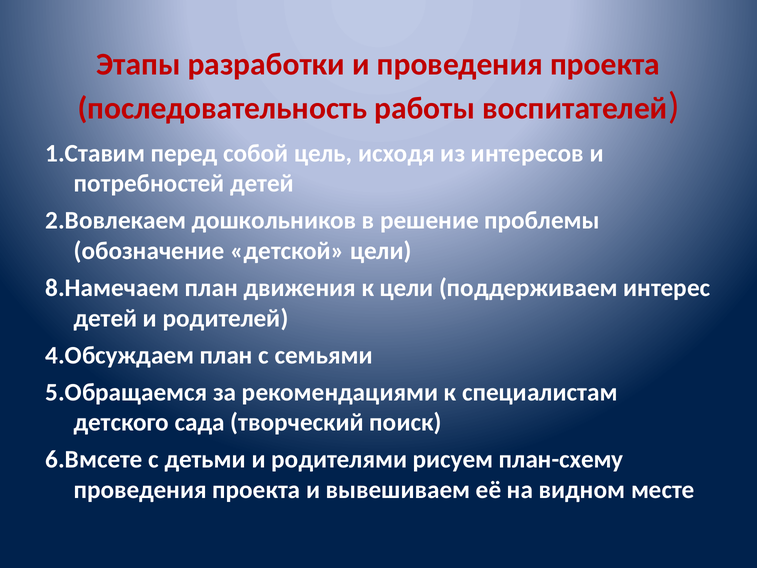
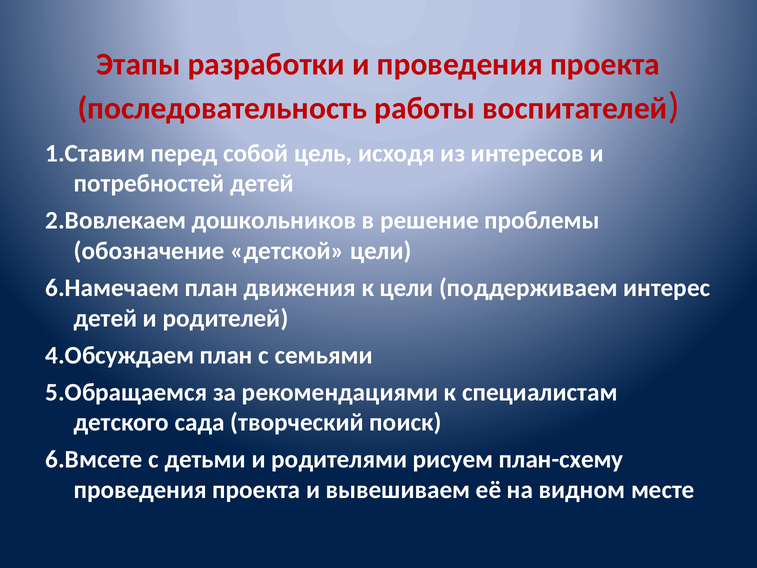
8.Намечаем: 8.Намечаем -> 6.Намечаем
